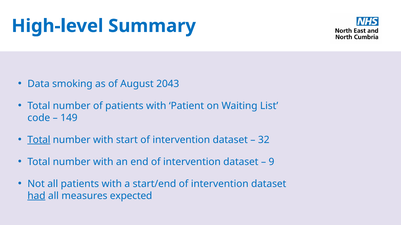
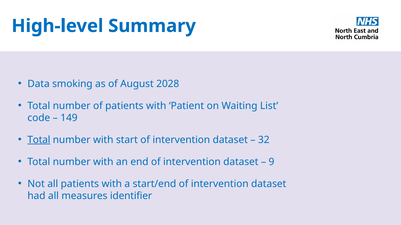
2043: 2043 -> 2028
had underline: present -> none
expected: expected -> identifier
